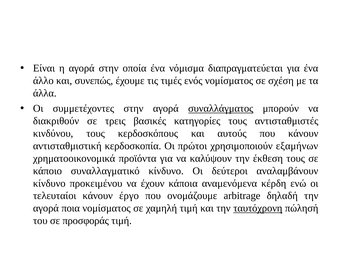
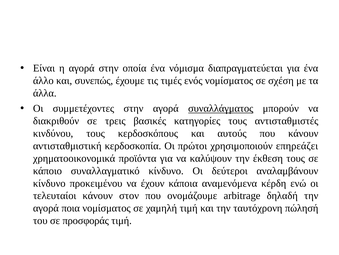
εξαμήνων: εξαμήνων -> επηρεάζει
έργο: έργο -> στον
ταυτόχρονη underline: present -> none
